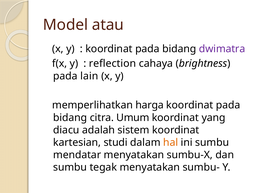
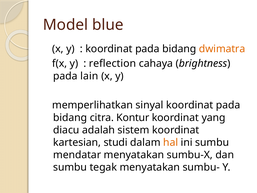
atau: atau -> blue
dwimatra colour: purple -> orange
harga: harga -> sinyal
Umum: Umum -> Kontur
